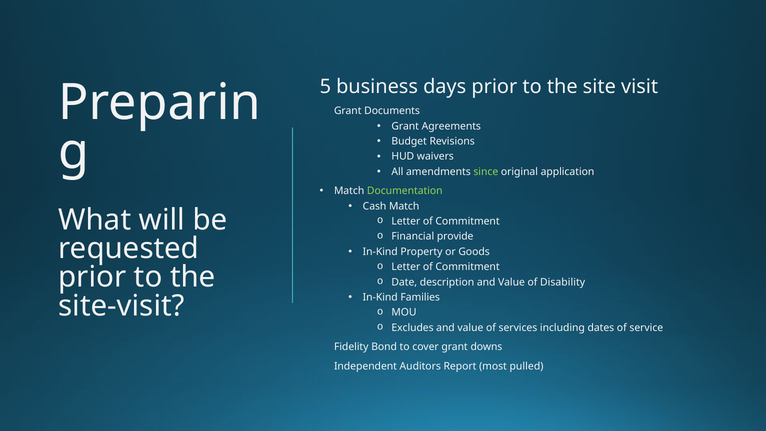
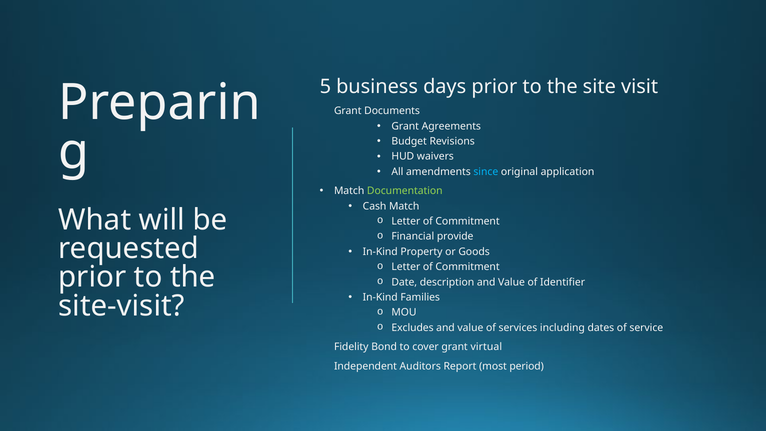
since colour: light green -> light blue
Disability: Disability -> Identifier
downs: downs -> virtual
pulled: pulled -> period
